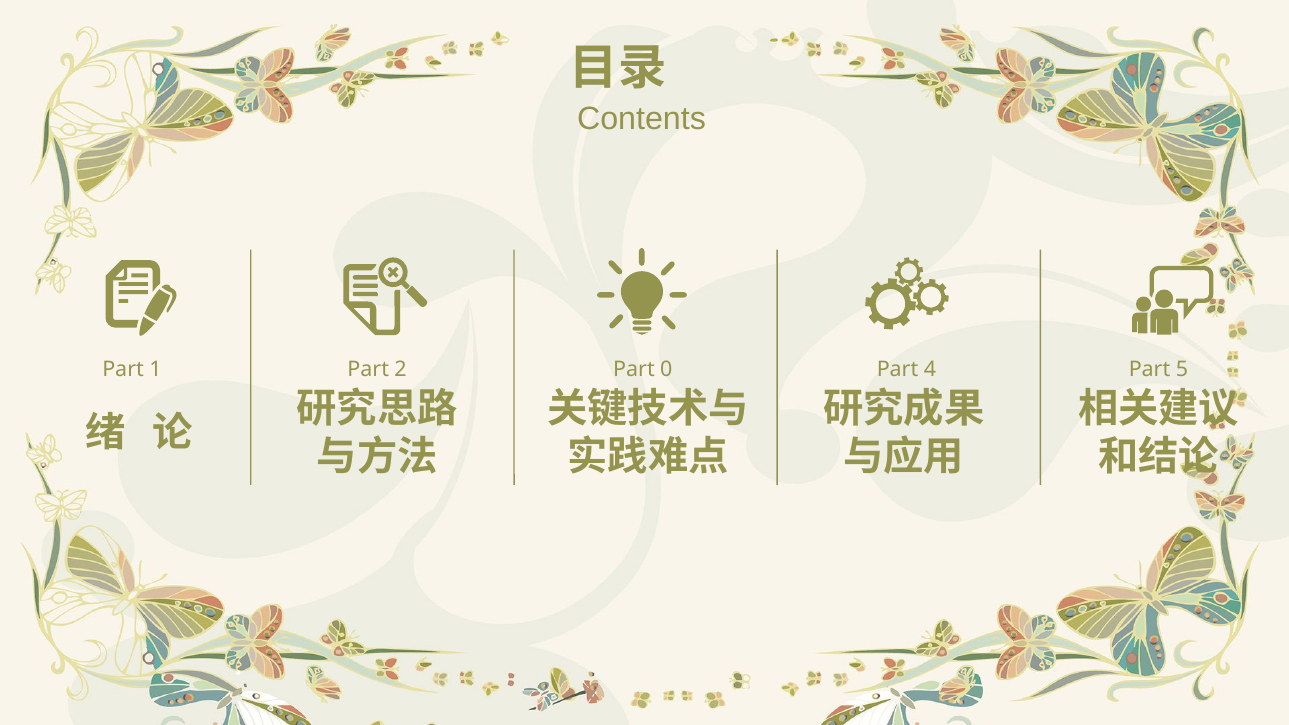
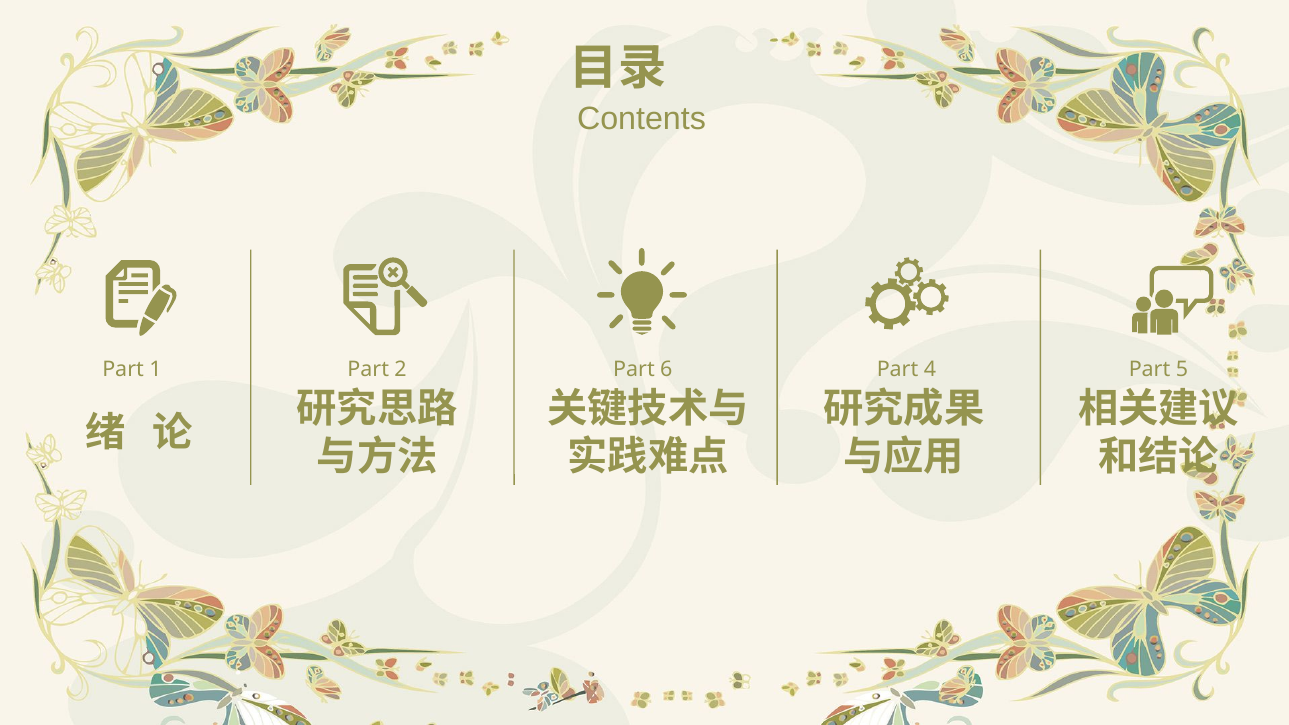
0: 0 -> 6
